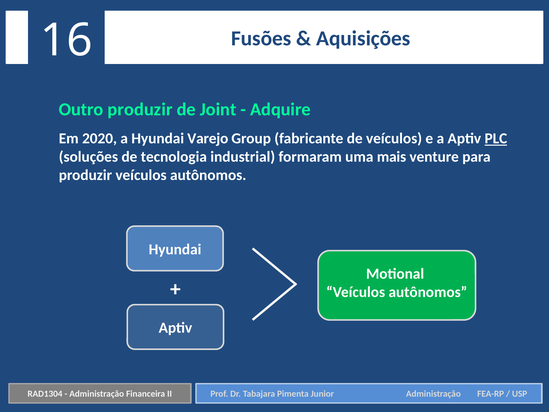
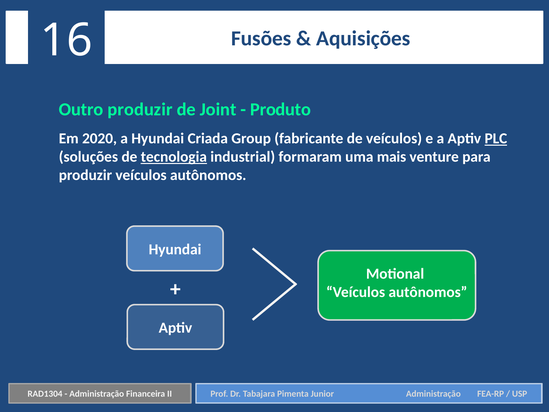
Adquire: Adquire -> Produto
Varejo: Varejo -> Criada
tecnologia underline: none -> present
